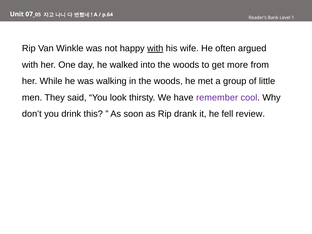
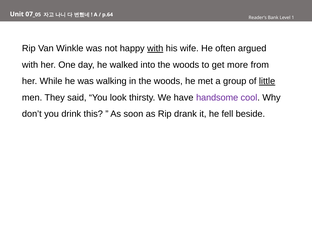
little underline: none -> present
remember: remember -> handsome
review: review -> beside
